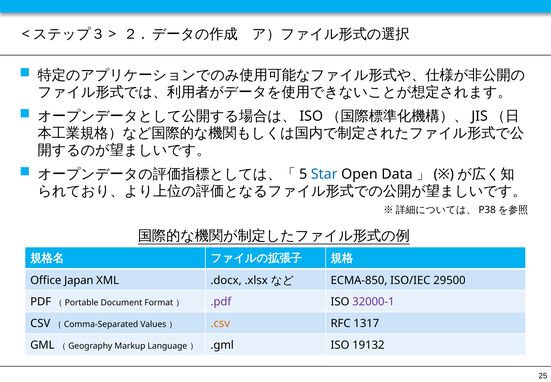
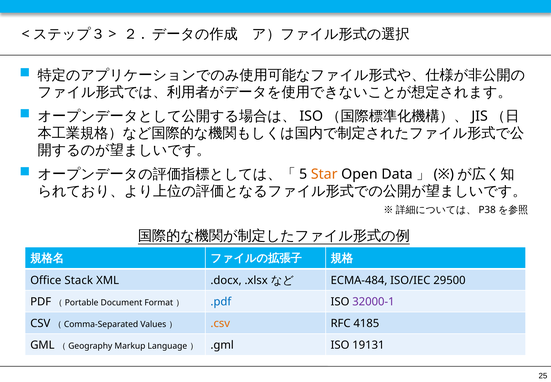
Star colour: blue -> orange
Japan: Japan -> Stack
ECMA-850: ECMA-850 -> ECMA-484
.pdf colour: purple -> blue
1317: 1317 -> 4185
19132: 19132 -> 19131
